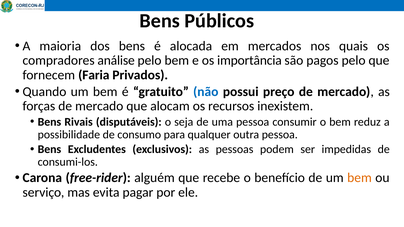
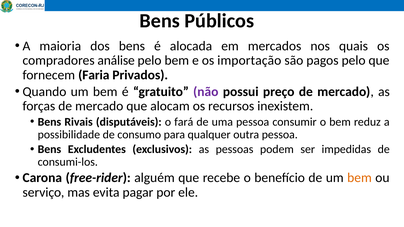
importância: importância -> importação
não colour: blue -> purple
seja: seja -> fará
